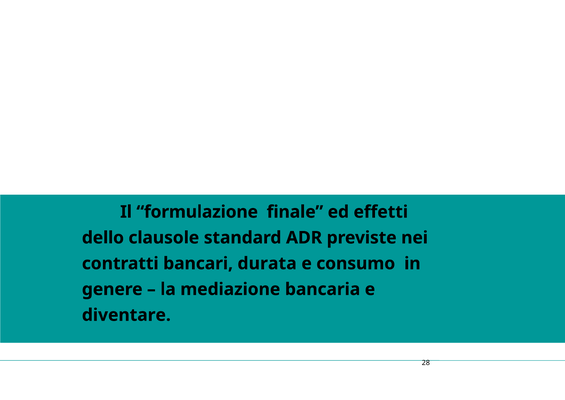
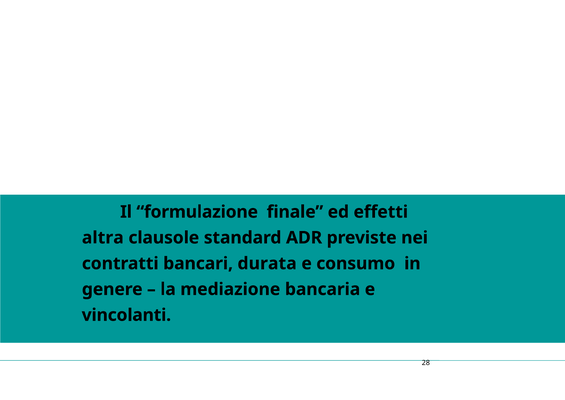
dello: dello -> altra
diventare: diventare -> vincolanti
